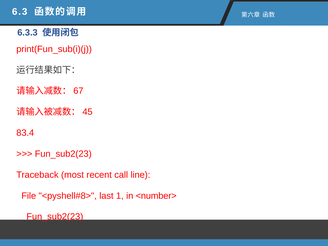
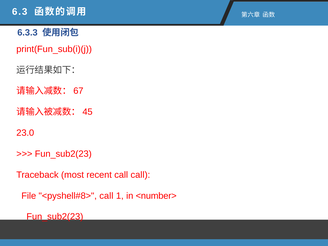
83.4: 83.4 -> 23.0
call line: line -> call
last at (106, 196): last -> call
